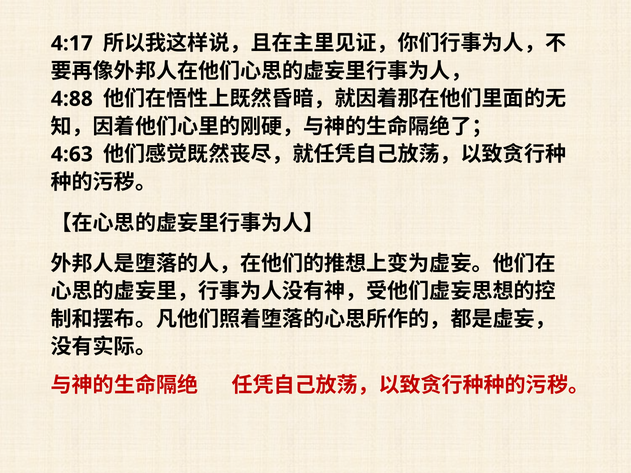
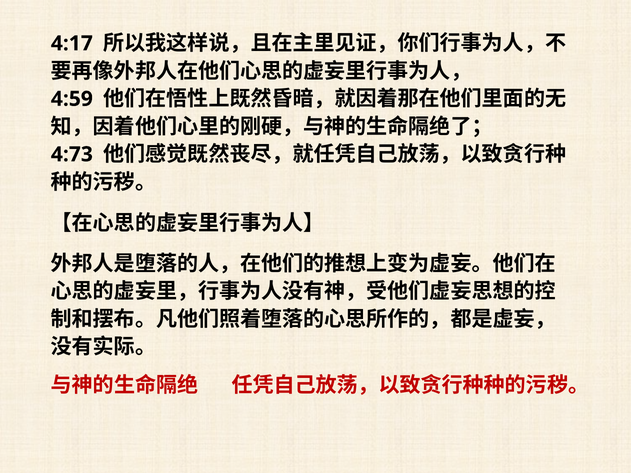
4:88: 4:88 -> 4:59
4:63: 4:63 -> 4:73
